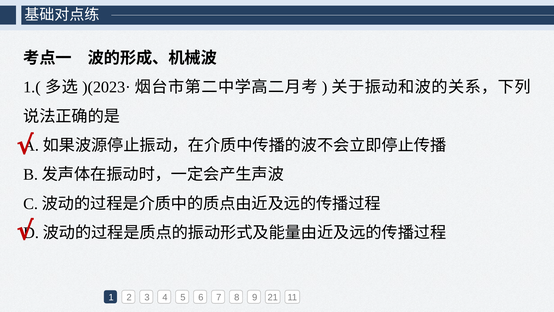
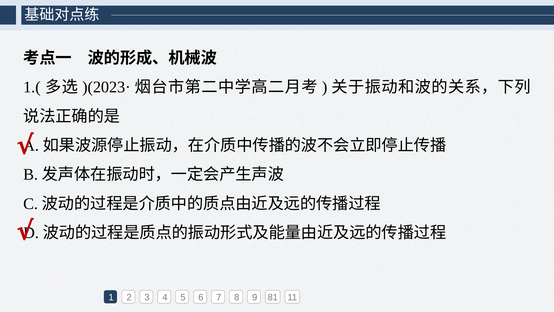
21: 21 -> 81
